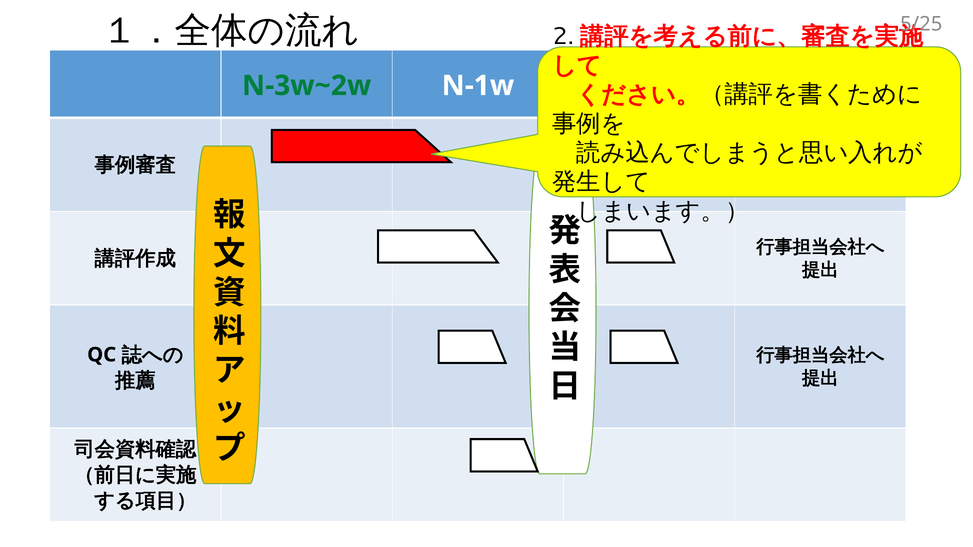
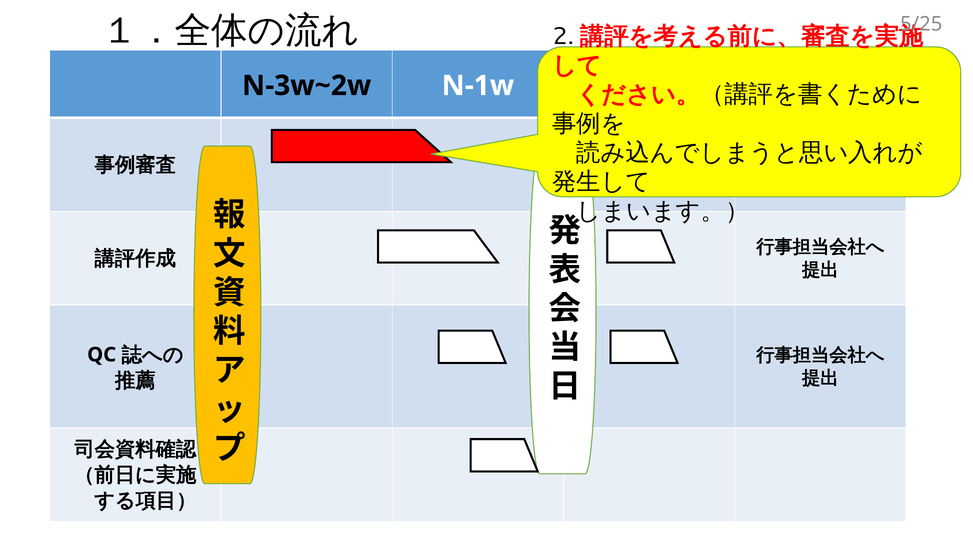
N-3w~2w colour: green -> black
